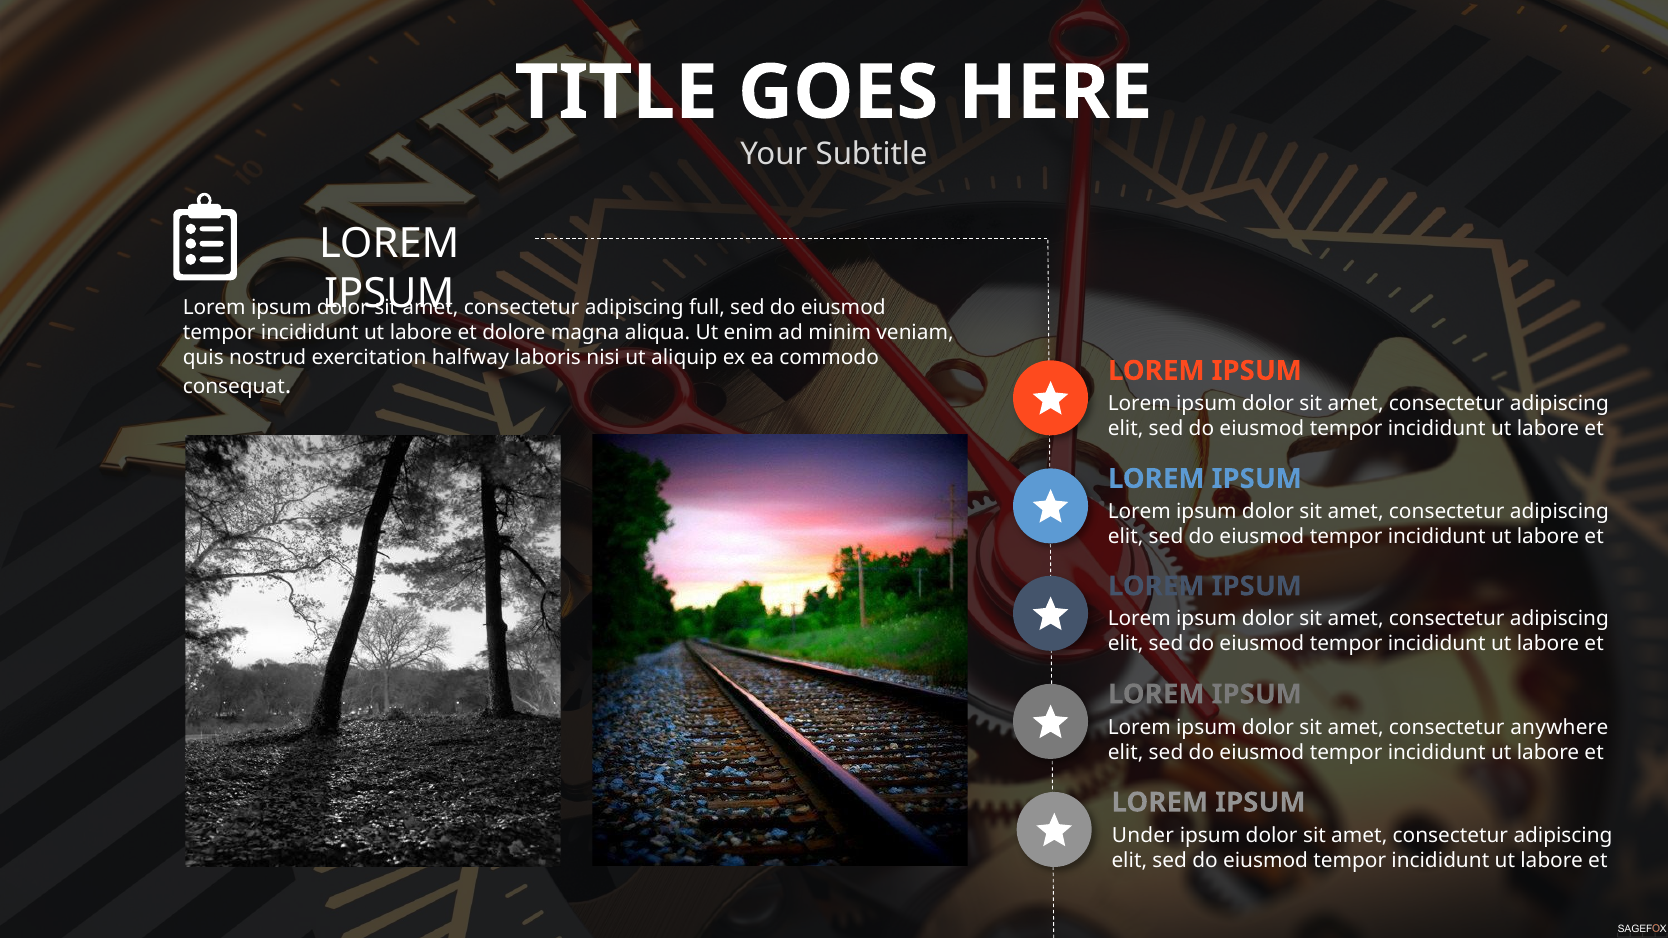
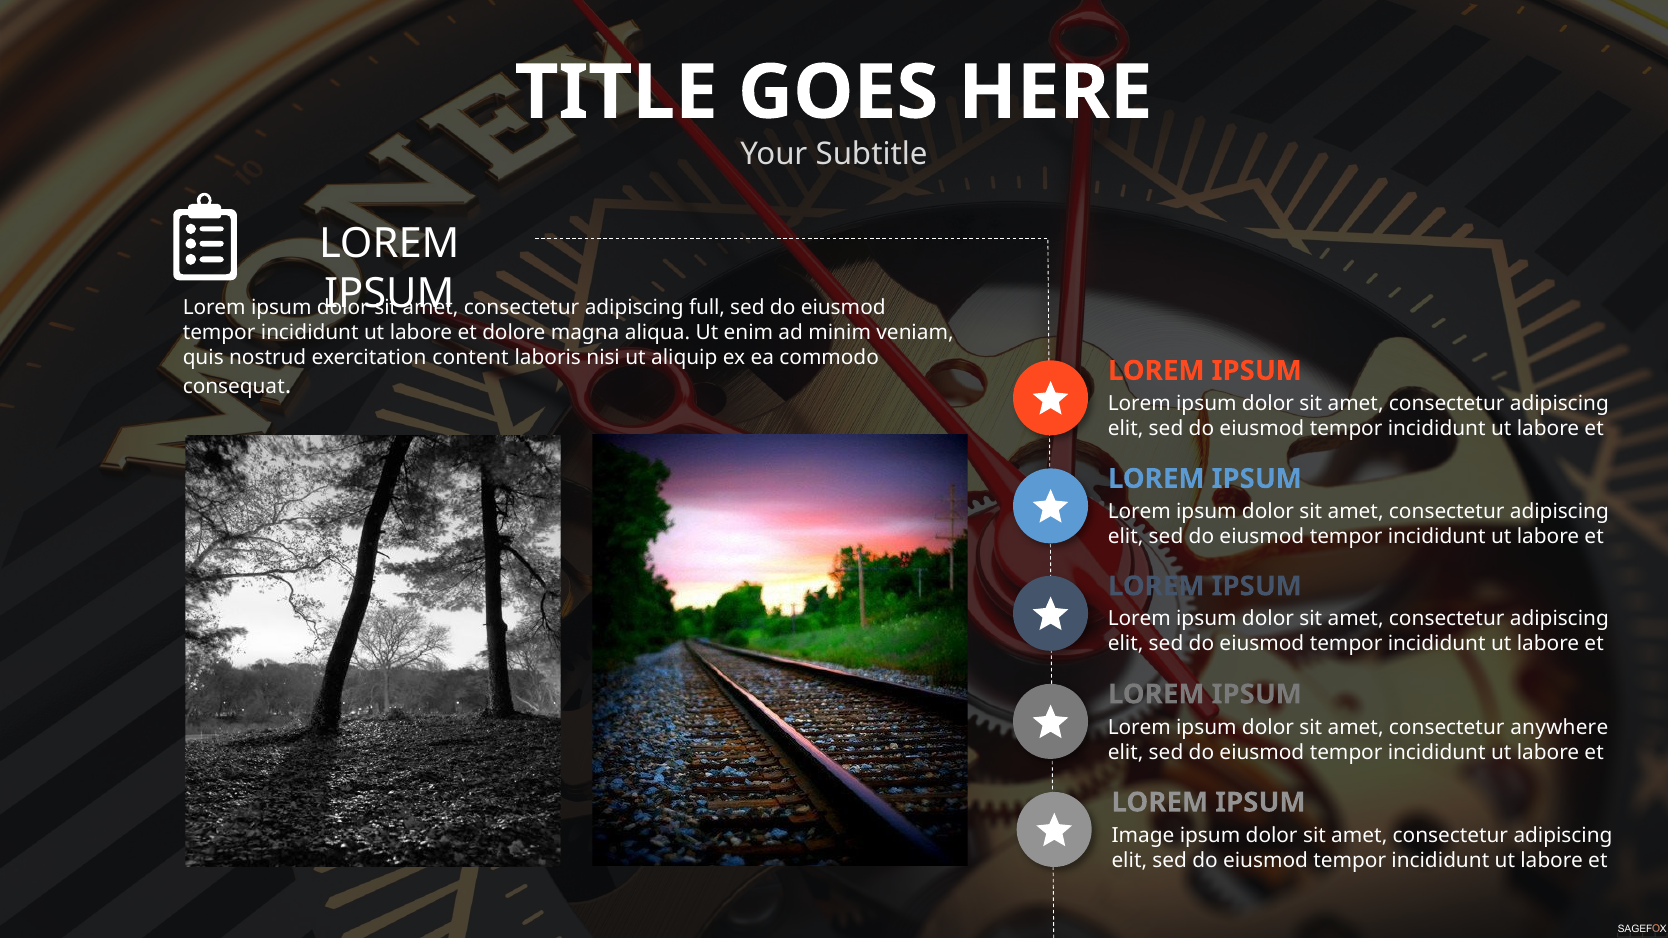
halfway: halfway -> content
Under: Under -> Image
